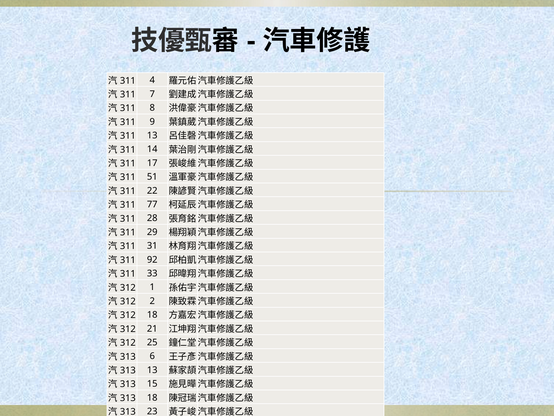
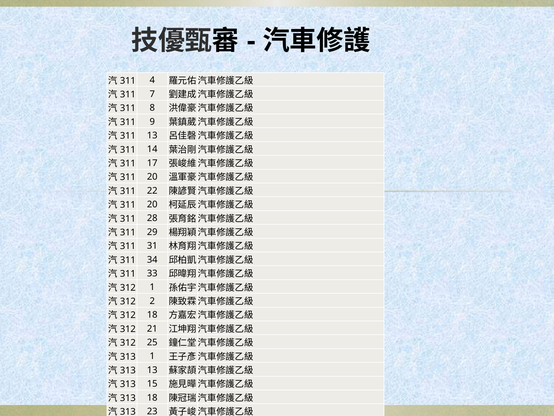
51 at (152, 177): 51 -> 20
77 at (152, 204): 77 -> 20
92: 92 -> 34
6 at (152, 356): 6 -> 1
